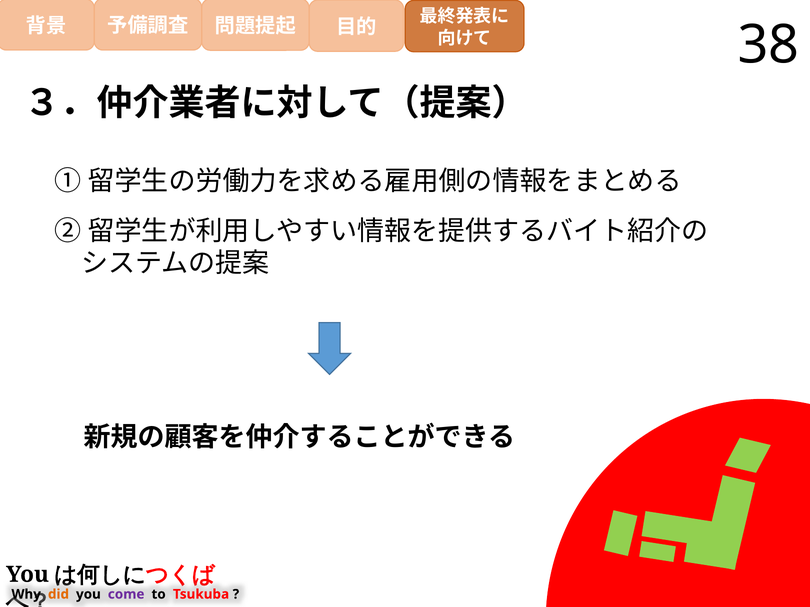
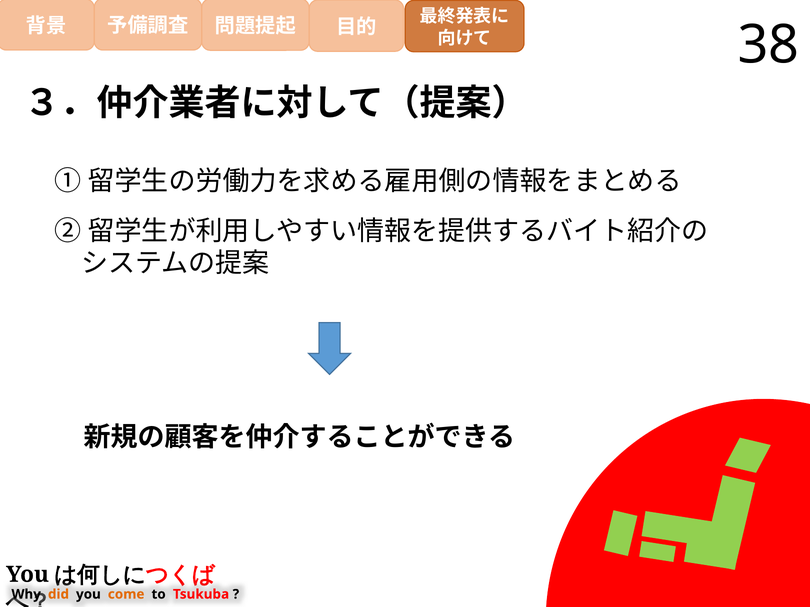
come colour: purple -> orange
